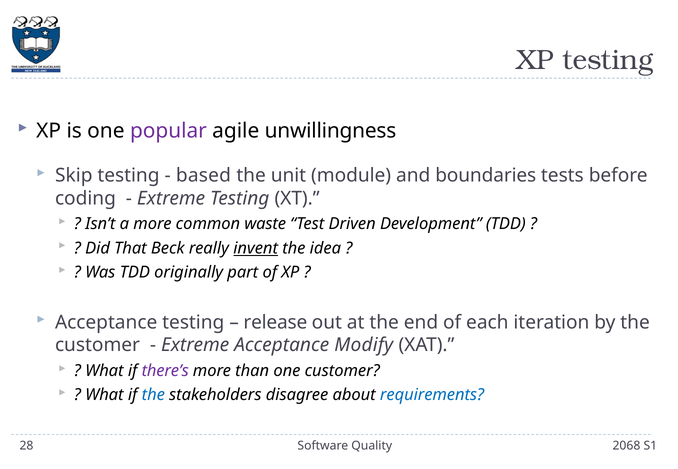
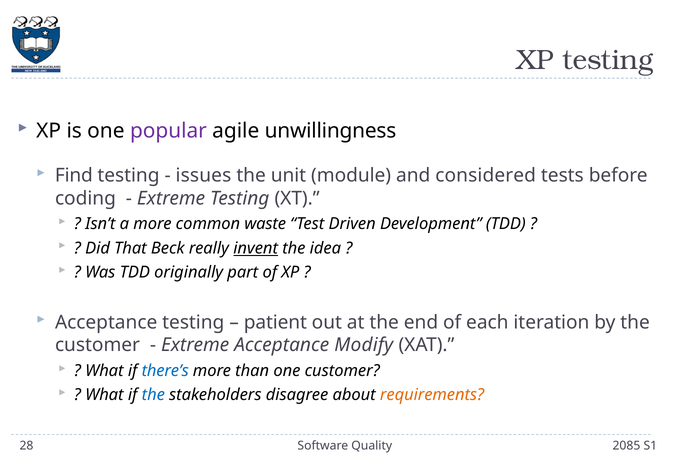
Skip: Skip -> Find
based: based -> issues
boundaries: boundaries -> considered
release: release -> patient
there’s colour: purple -> blue
requirements colour: blue -> orange
2068: 2068 -> 2085
